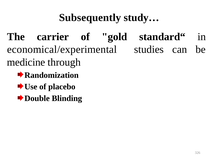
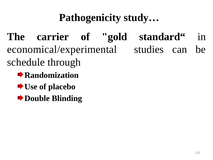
Subsequently: Subsequently -> Pathogenicity
medicine: medicine -> schedule
